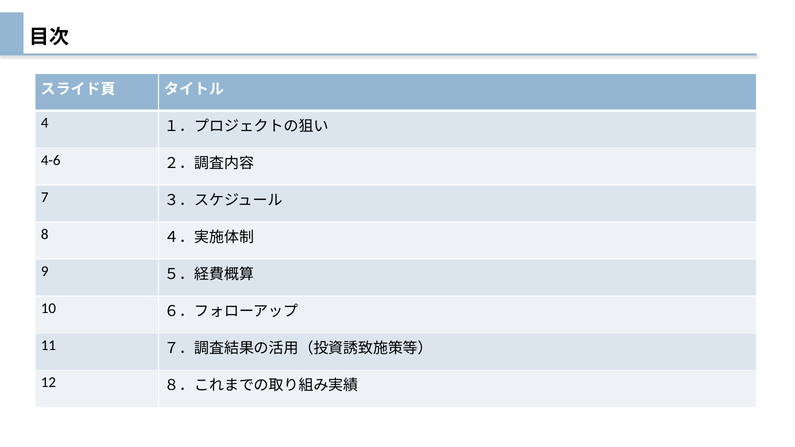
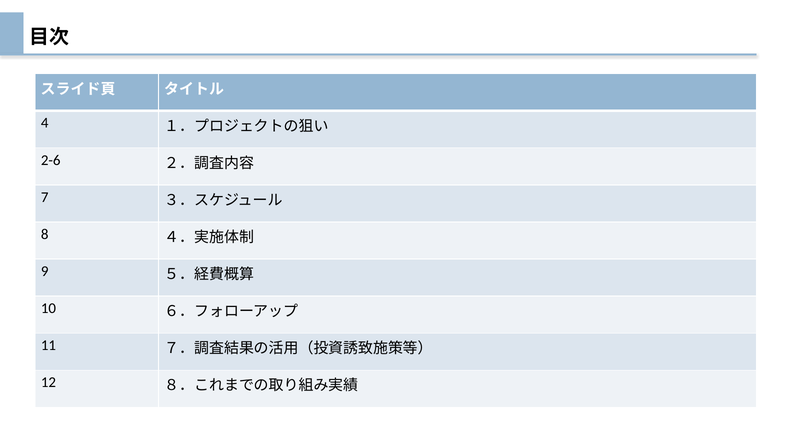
4-6: 4-6 -> 2-6
